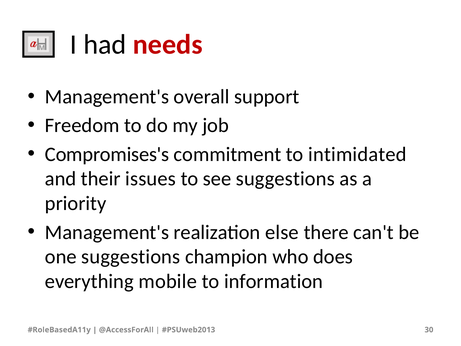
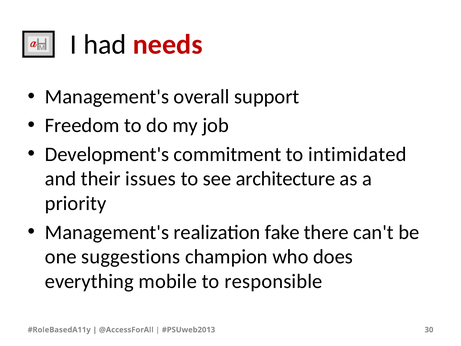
Compromises's: Compromises's -> Development's
see suggestions: suggestions -> architecture
else: else -> fake
information: information -> responsible
